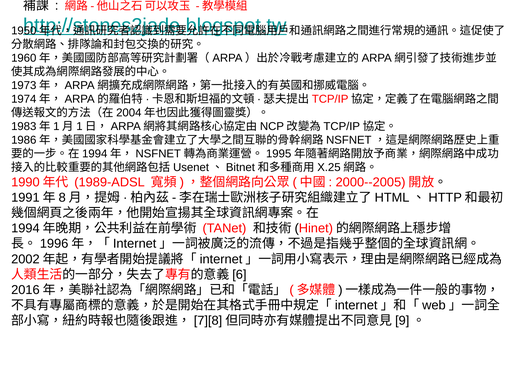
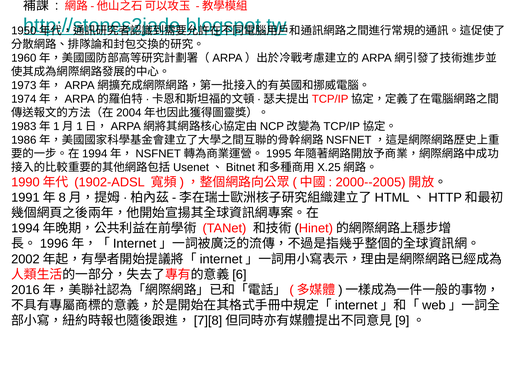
1989-ADSL: 1989-ADSL -> 1902-ADSL
